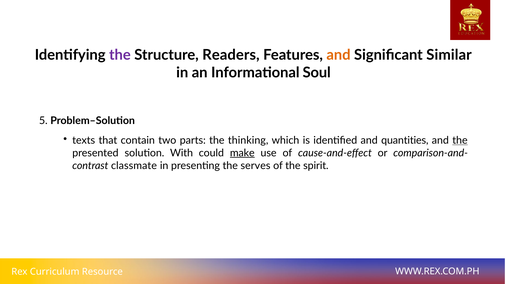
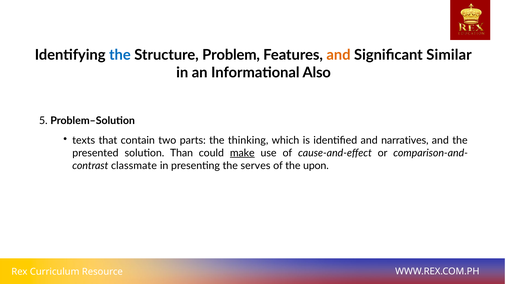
the at (120, 55) colour: purple -> blue
Readers: Readers -> Problem
Soul: Soul -> Also
quantities: quantities -> narratives
the at (460, 140) underline: present -> none
With: With -> Than
spirit: spirit -> upon
